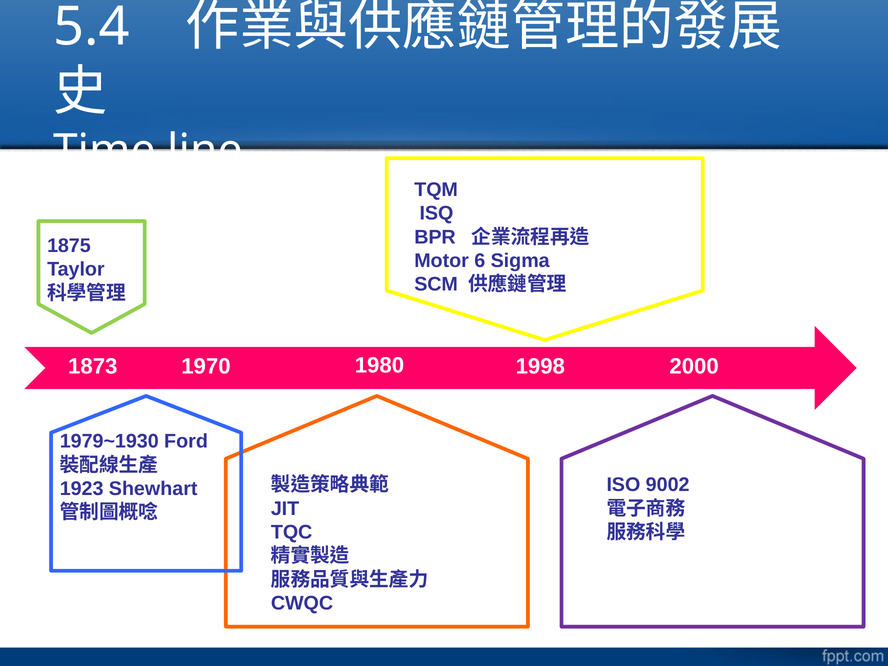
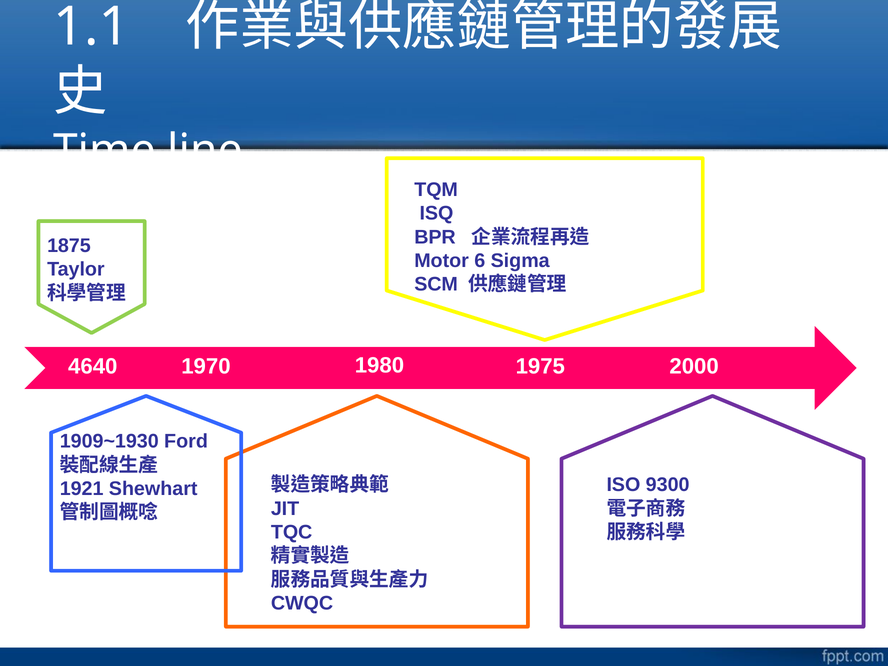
5.4: 5.4 -> 1.1
1873: 1873 -> 4640
1998: 1998 -> 1975
1979~1930: 1979~1930 -> 1909~1930
9002: 9002 -> 9300
1923: 1923 -> 1921
